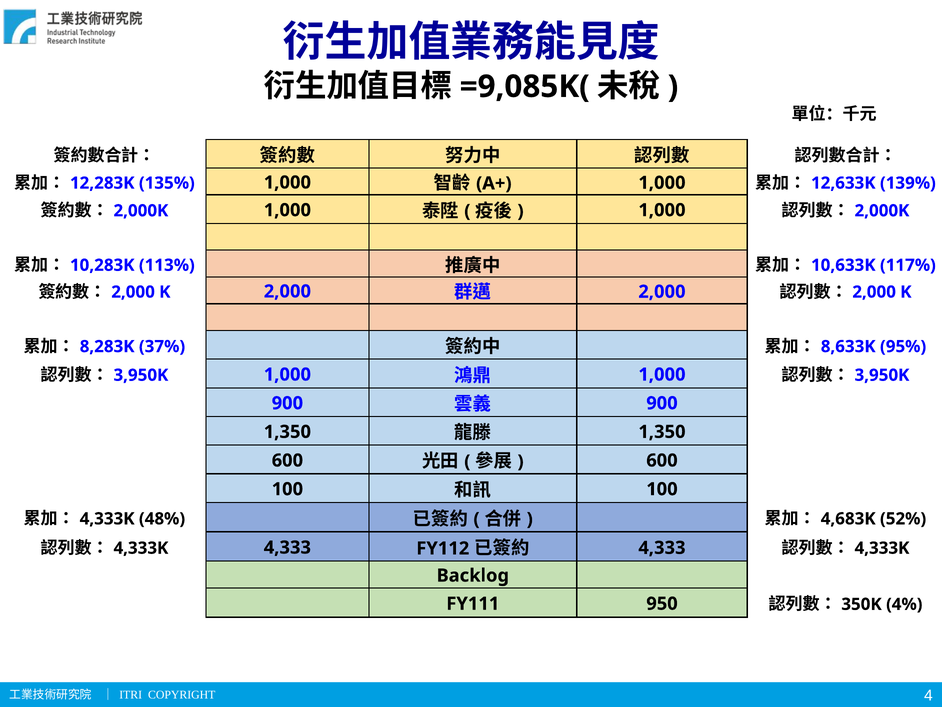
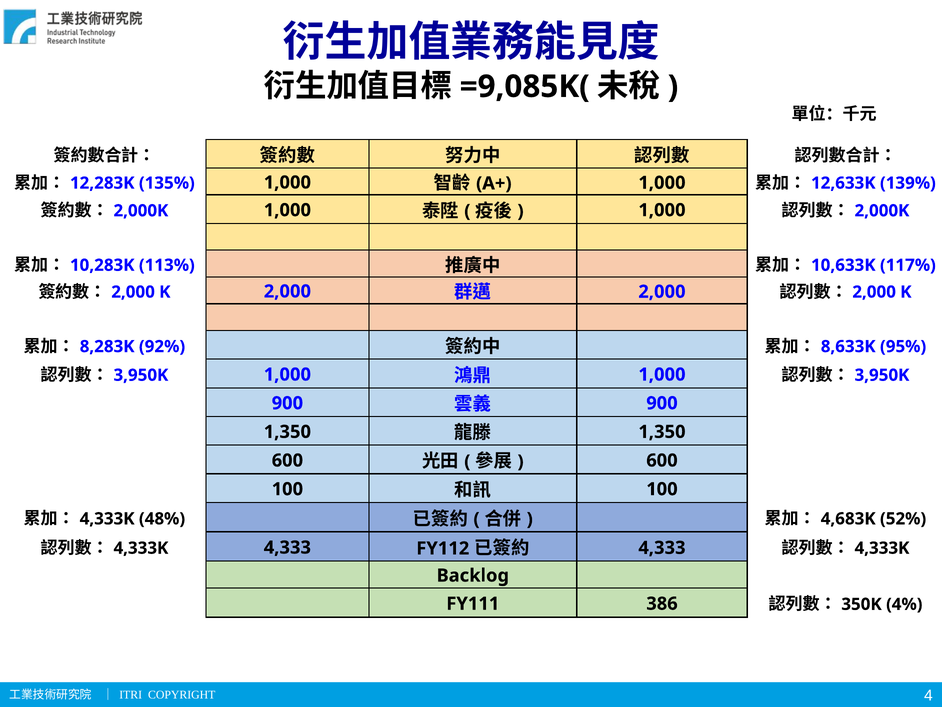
37%: 37% -> 92%
950: 950 -> 386
